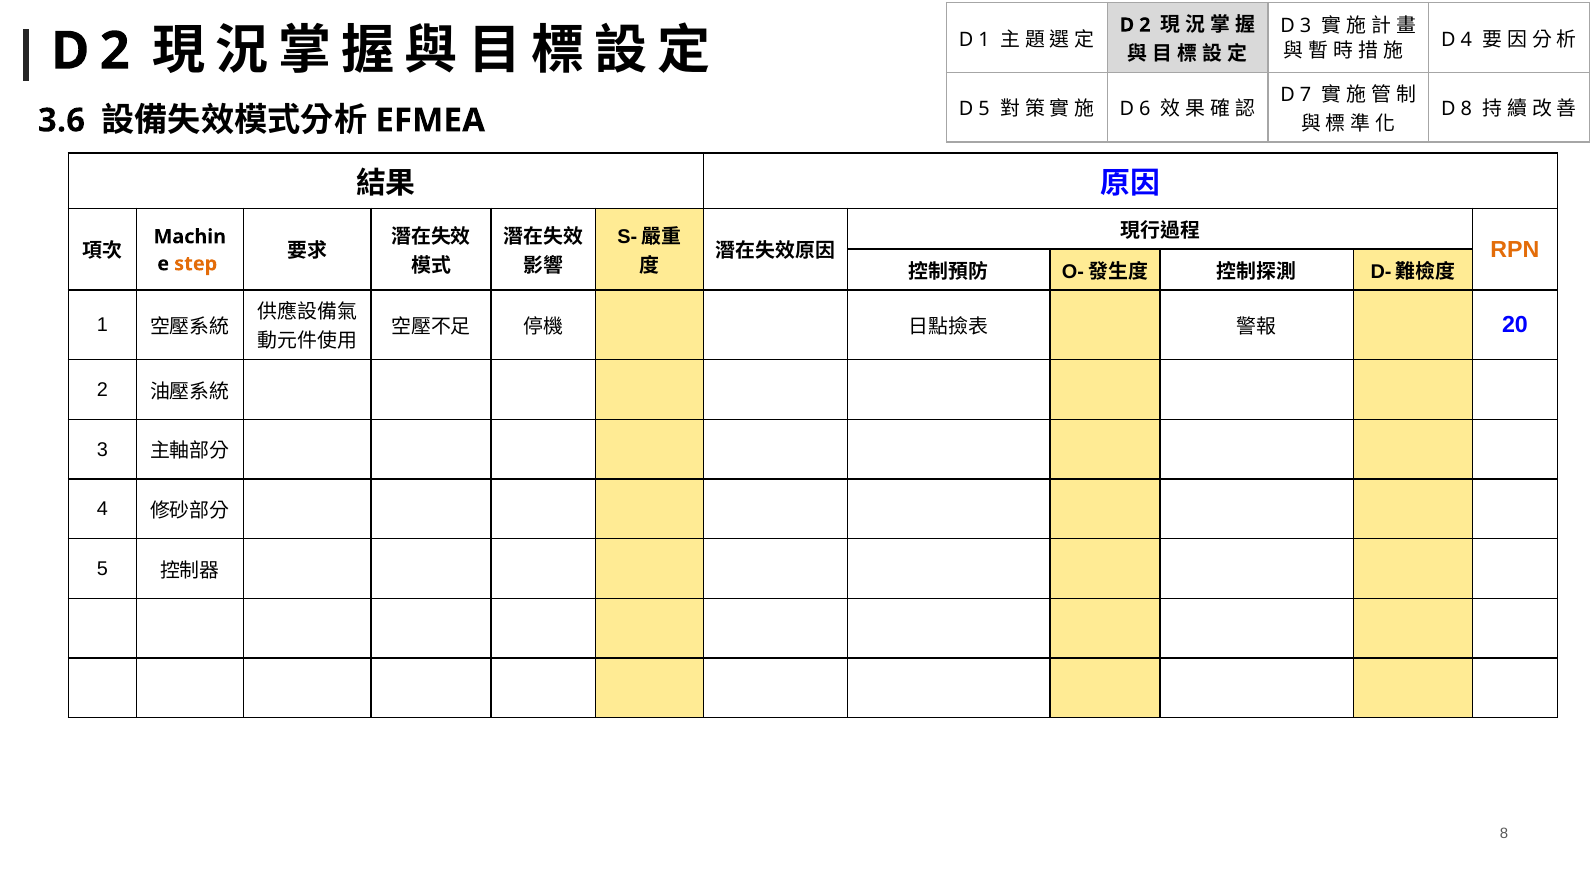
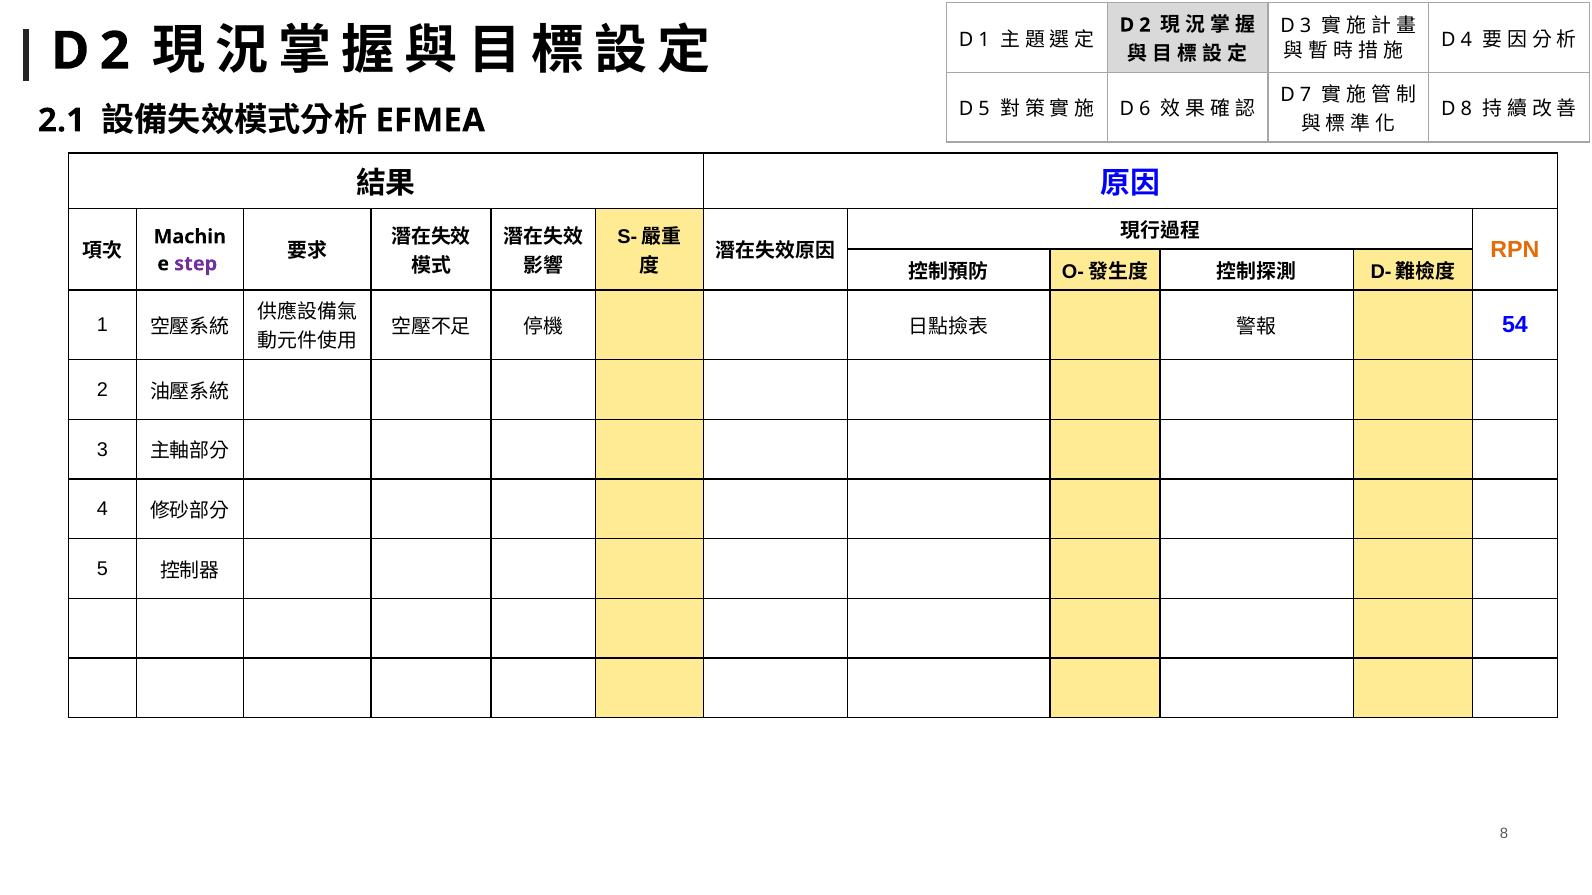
3.6: 3.6 -> 2.1
step colour: orange -> purple
20: 20 -> 54
